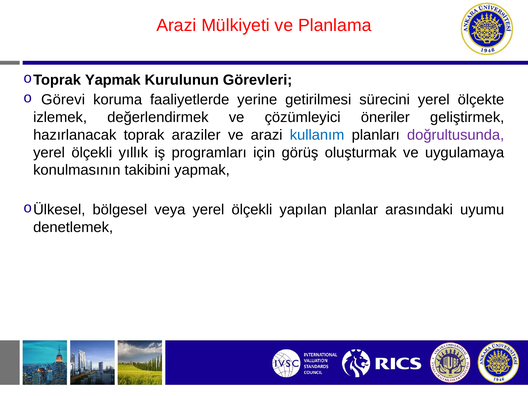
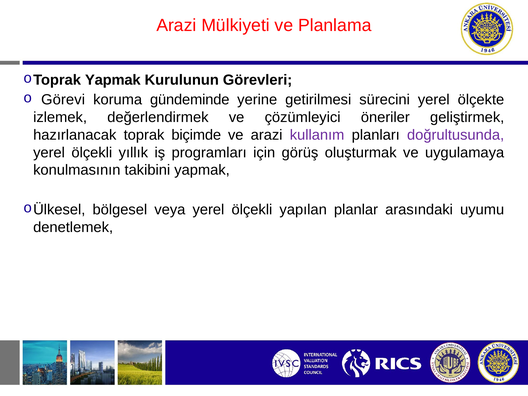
faaliyetlerde: faaliyetlerde -> gündeminde
araziler: araziler -> biçimde
kullanım colour: blue -> purple
